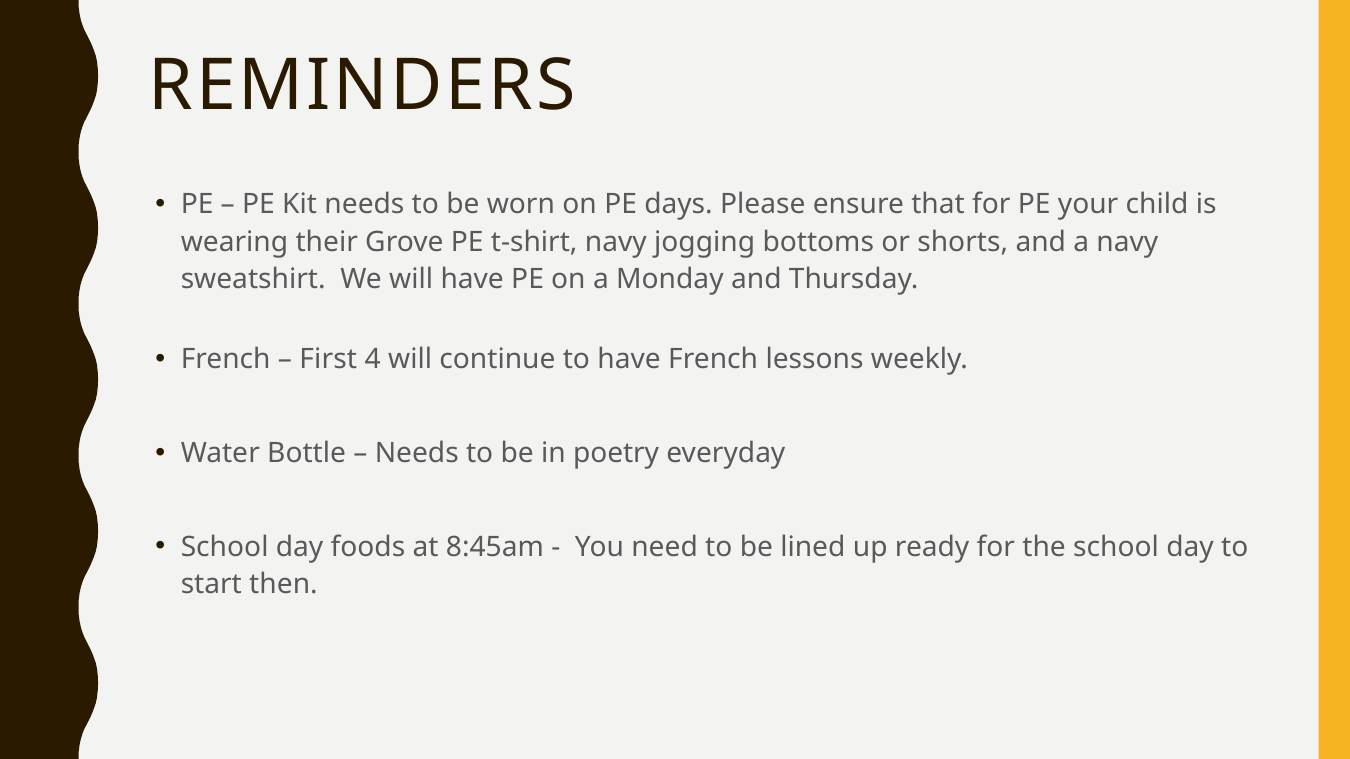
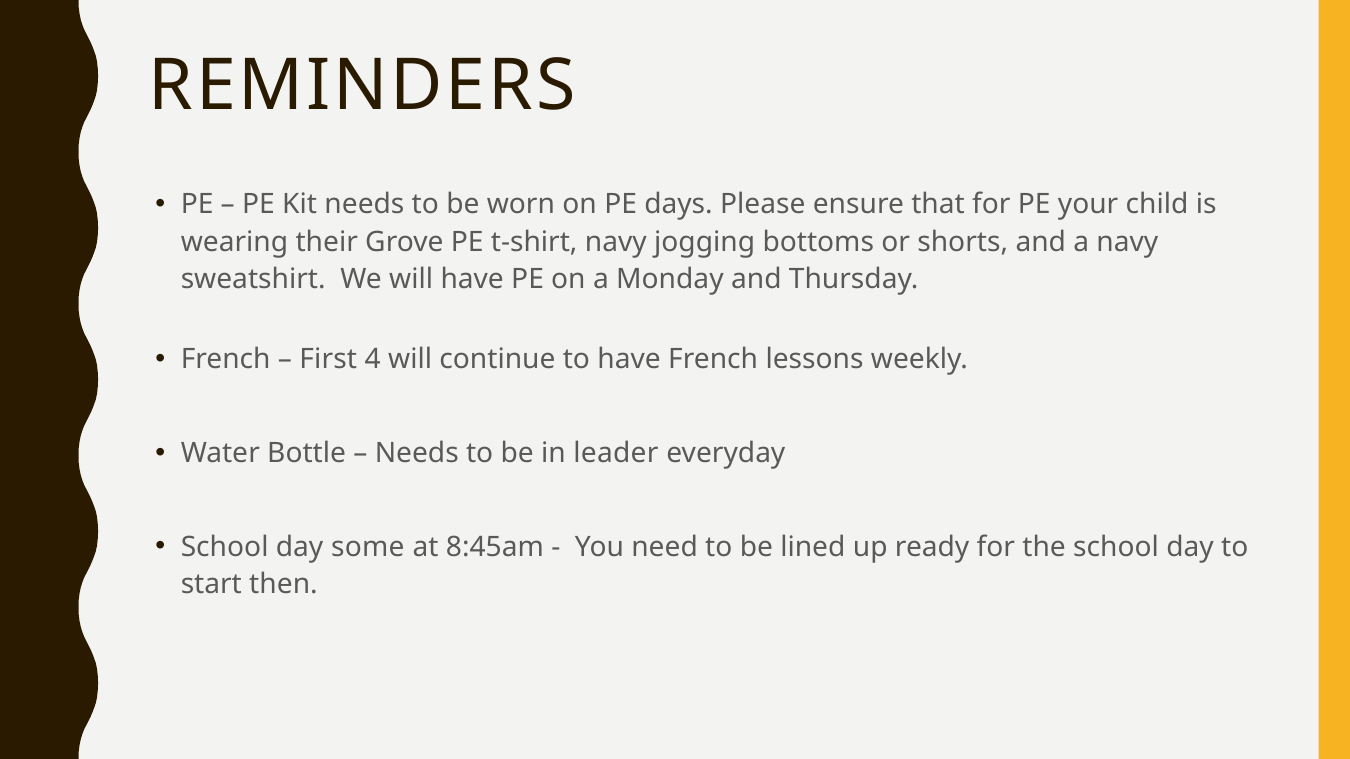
poetry: poetry -> leader
foods: foods -> some
